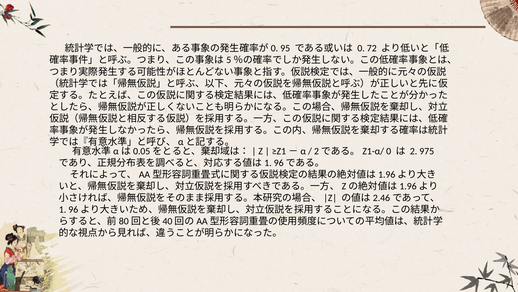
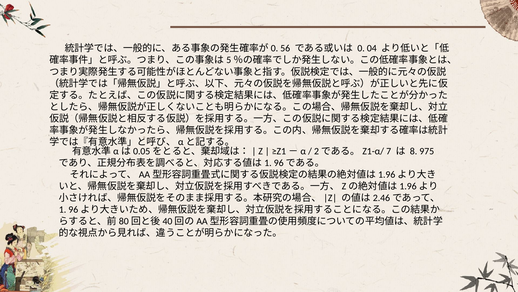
95: 95 -> 56
72: 72 -> 04
0 at (389, 151): 0 -> 7
2: 2 -> 8
